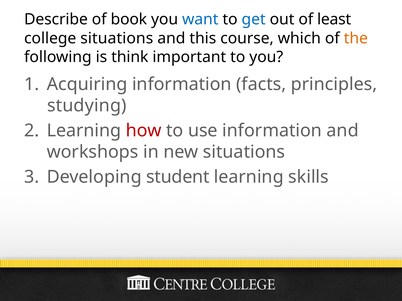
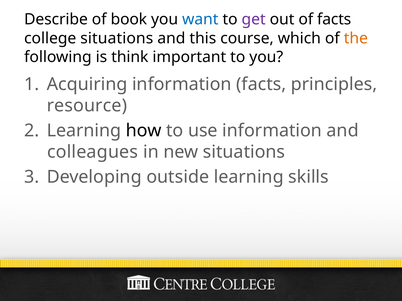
get colour: blue -> purple
of least: least -> facts
studying: studying -> resource
how colour: red -> black
workshops: workshops -> colleagues
student: student -> outside
